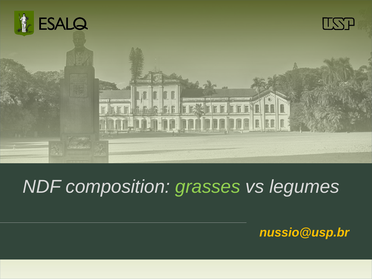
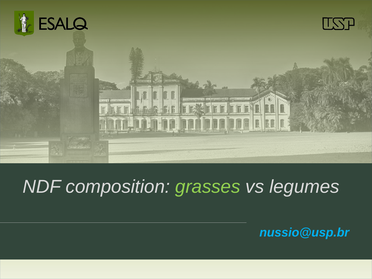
nussio@usp.br colour: yellow -> light blue
